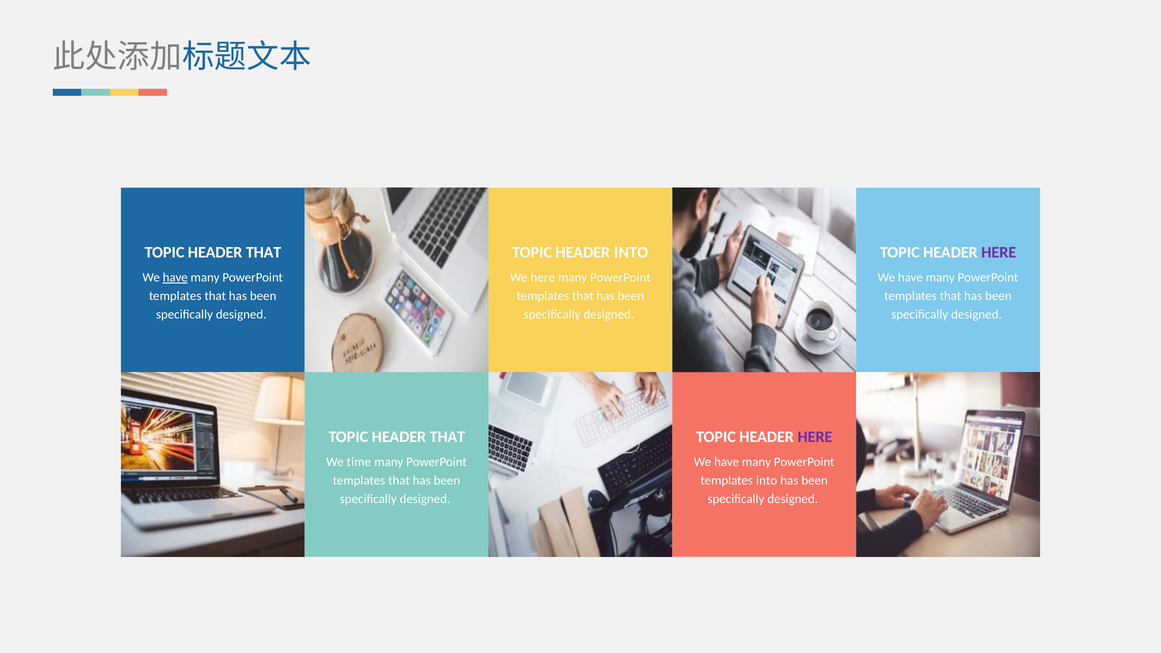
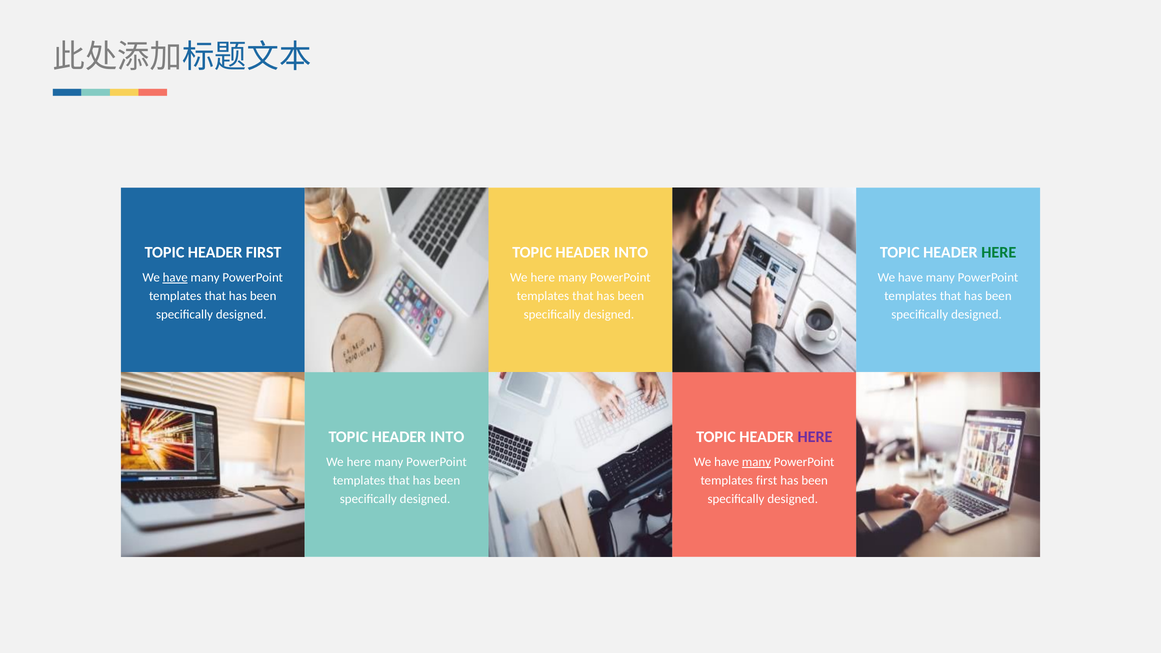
THAT at (264, 252): THAT -> FIRST
HERE at (999, 252) colour: purple -> green
THAT at (447, 437): THAT -> INTO
time at (359, 462): time -> here
many at (756, 462) underline: none -> present
templates into: into -> first
